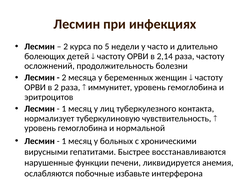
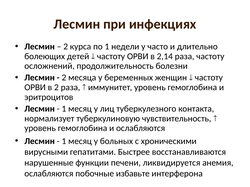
по 5: 5 -> 1
и нормальной: нормальной -> ослабляются
